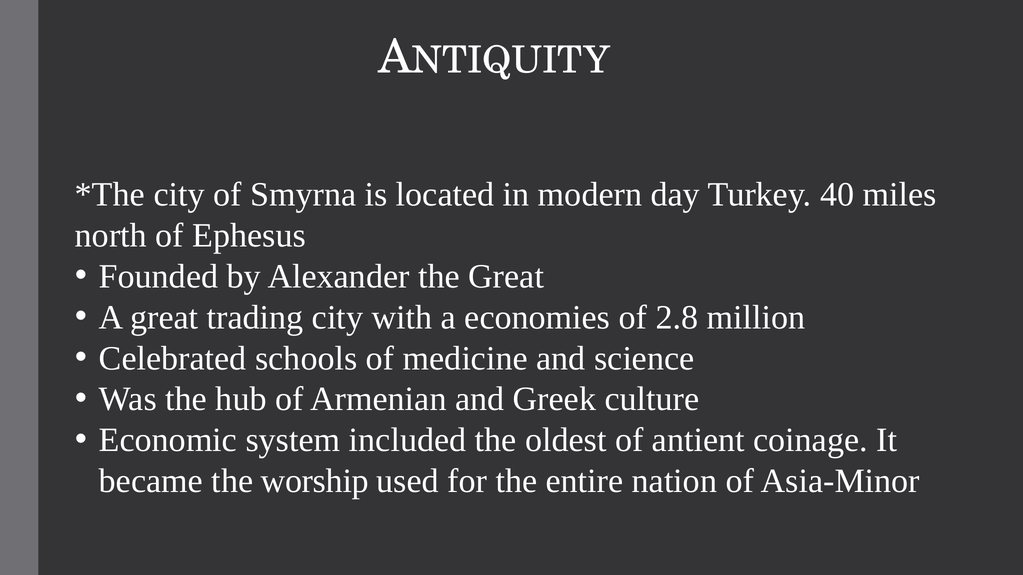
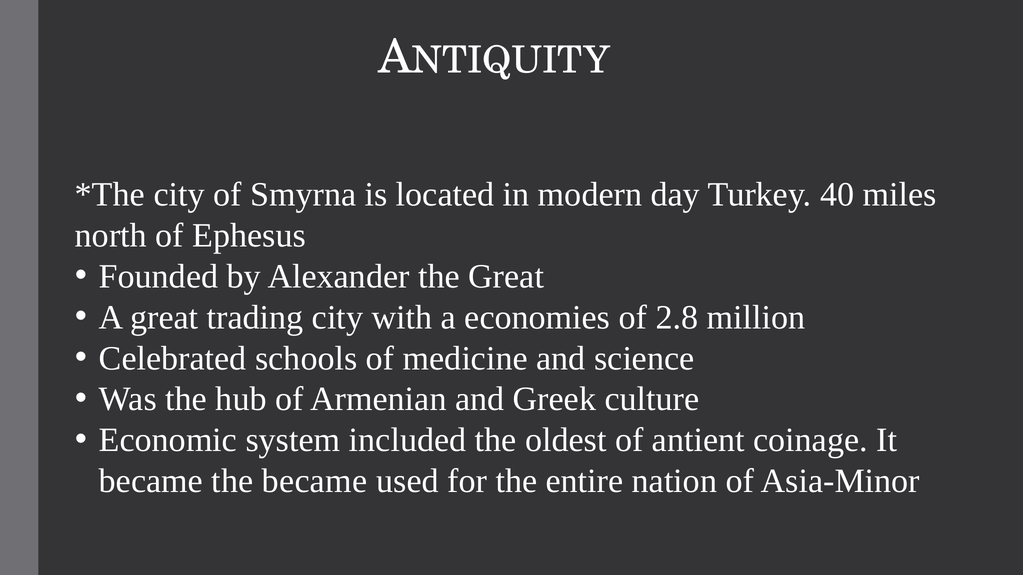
the worship: worship -> became
